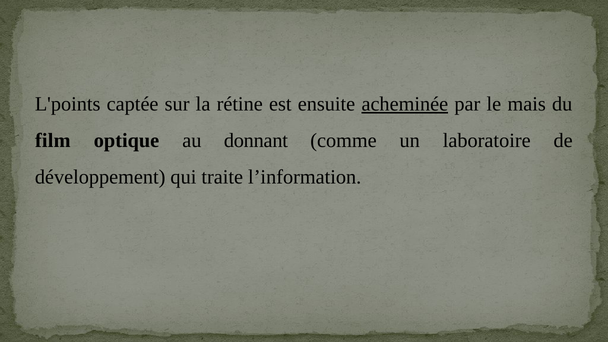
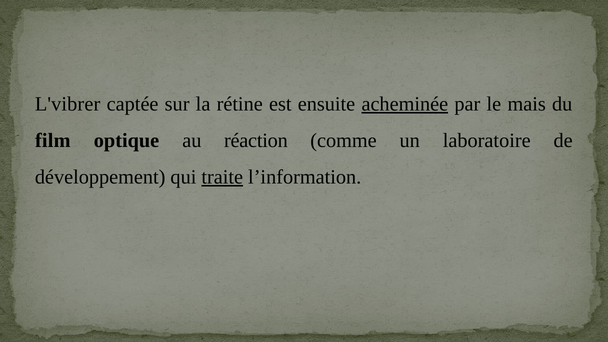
L'points: L'points -> L'vibrer
donnant: donnant -> réaction
traite underline: none -> present
